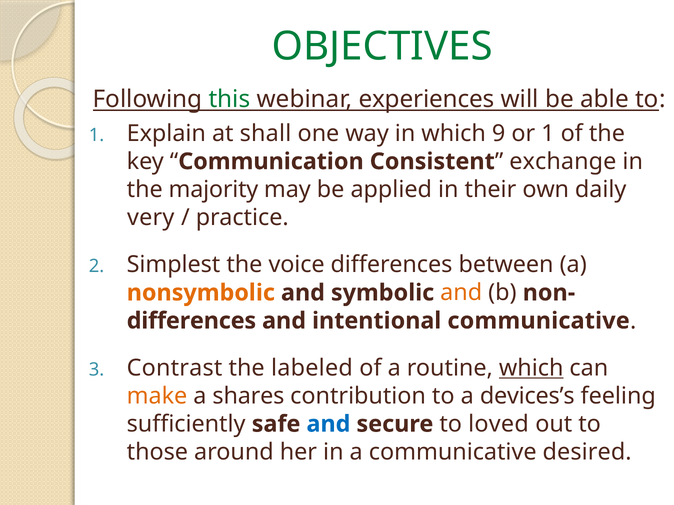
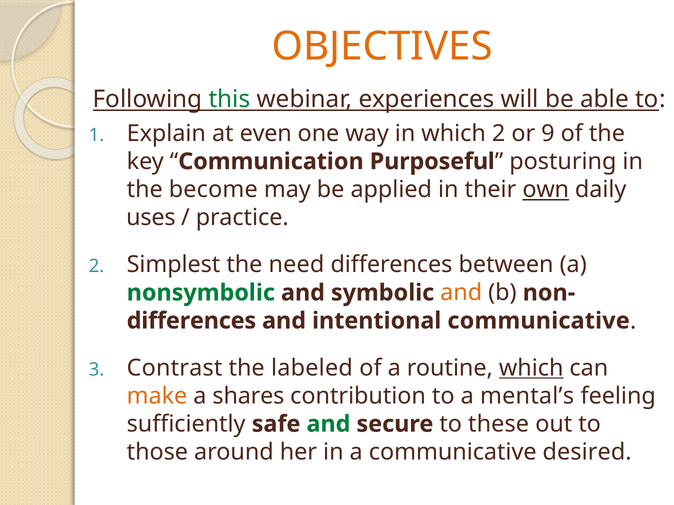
OBJECTIVES colour: green -> orange
shall: shall -> even
which 9: 9 -> 2
or 1: 1 -> 9
Consistent: Consistent -> Purposeful
exchange: exchange -> posturing
majority: majority -> become
own underline: none -> present
very: very -> uses
voice: voice -> need
nonsymbolic colour: orange -> green
devices’s: devices’s -> mental’s
and at (328, 424) colour: blue -> green
loved: loved -> these
